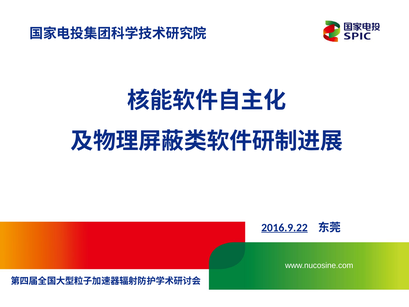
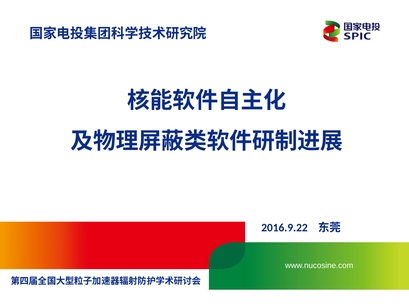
2016.9.22 underline: present -> none
